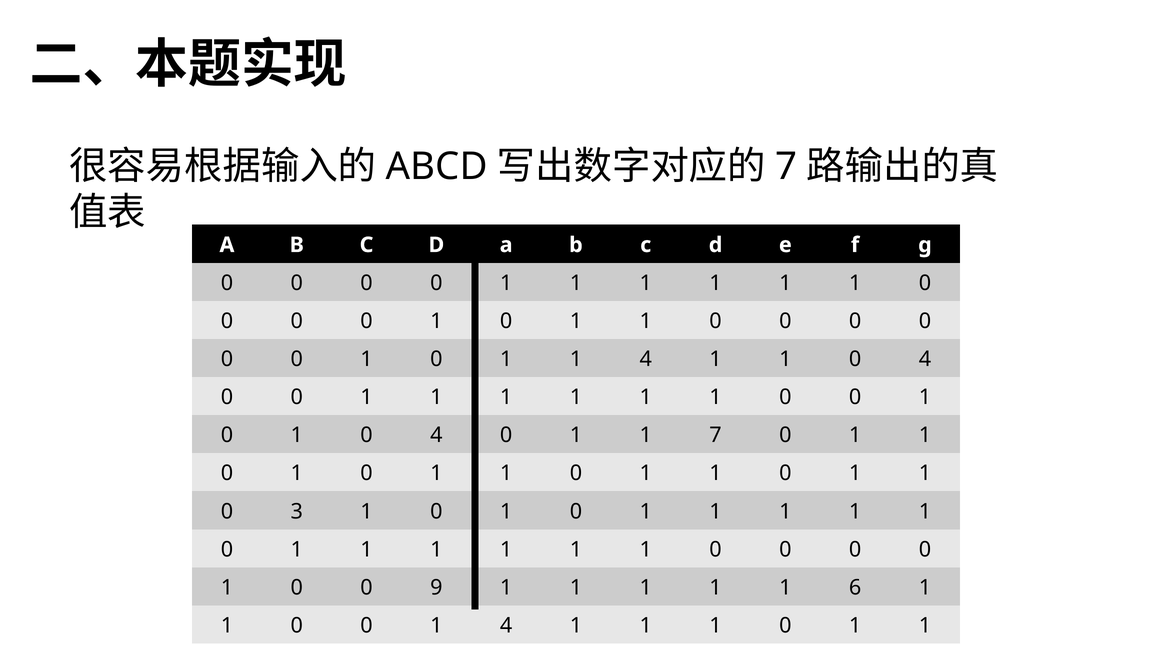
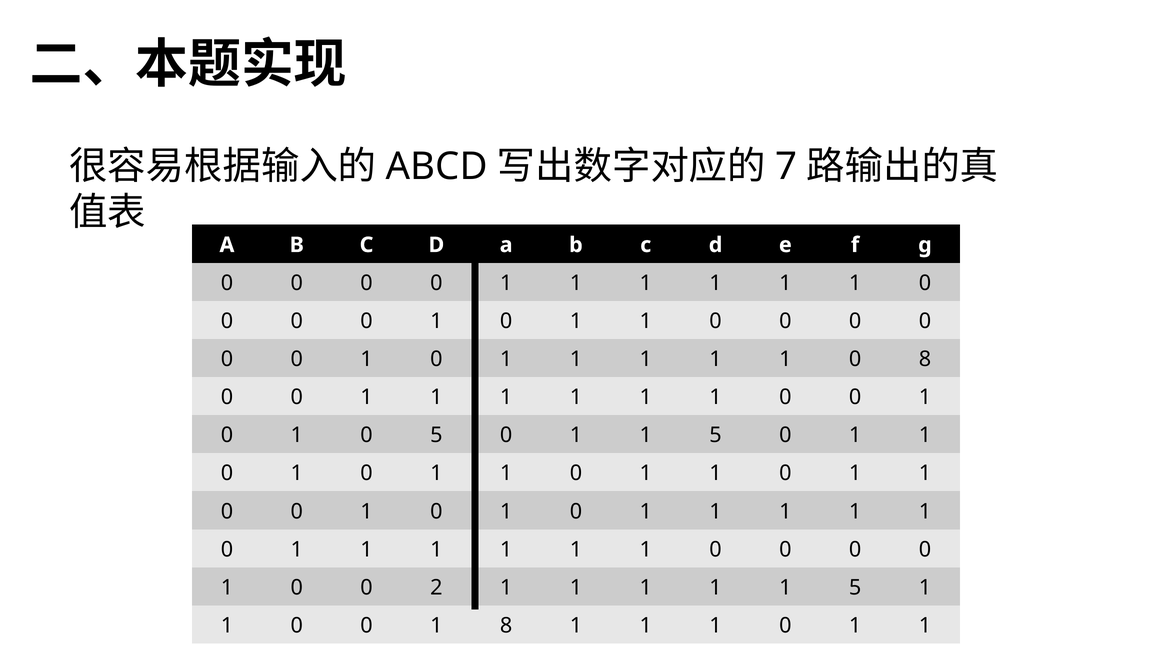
4 at (646, 359): 4 -> 1
1 1 0 4: 4 -> 8
0 1 0 4: 4 -> 5
0 1 1 7: 7 -> 5
3 at (297, 511): 3 -> 0
9: 9 -> 2
1 1 1 6: 6 -> 5
0 1 4: 4 -> 8
